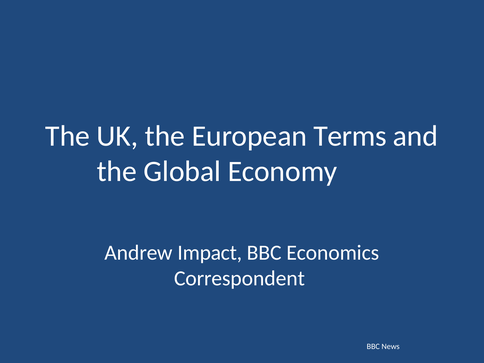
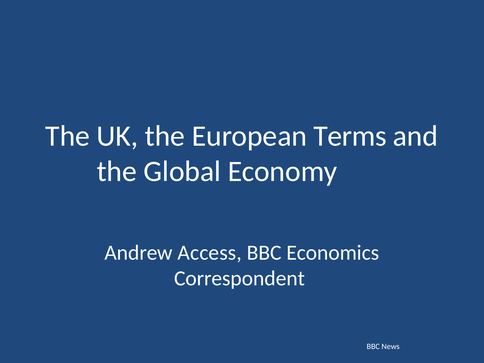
Impact: Impact -> Access
